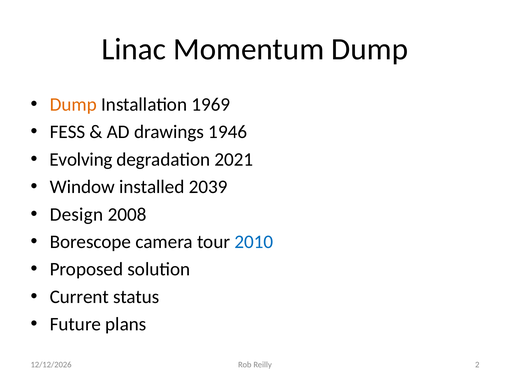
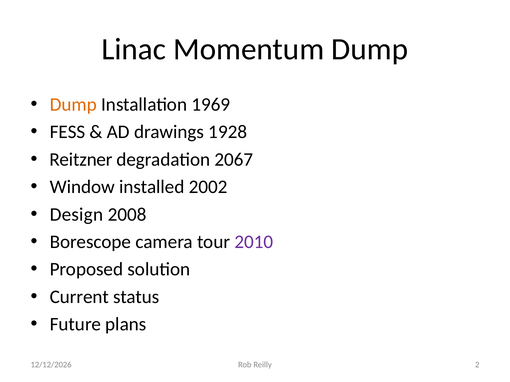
1946: 1946 -> 1928
Evolving: Evolving -> Reitzner
2021: 2021 -> 2067
2039: 2039 -> 2002
2010 colour: blue -> purple
